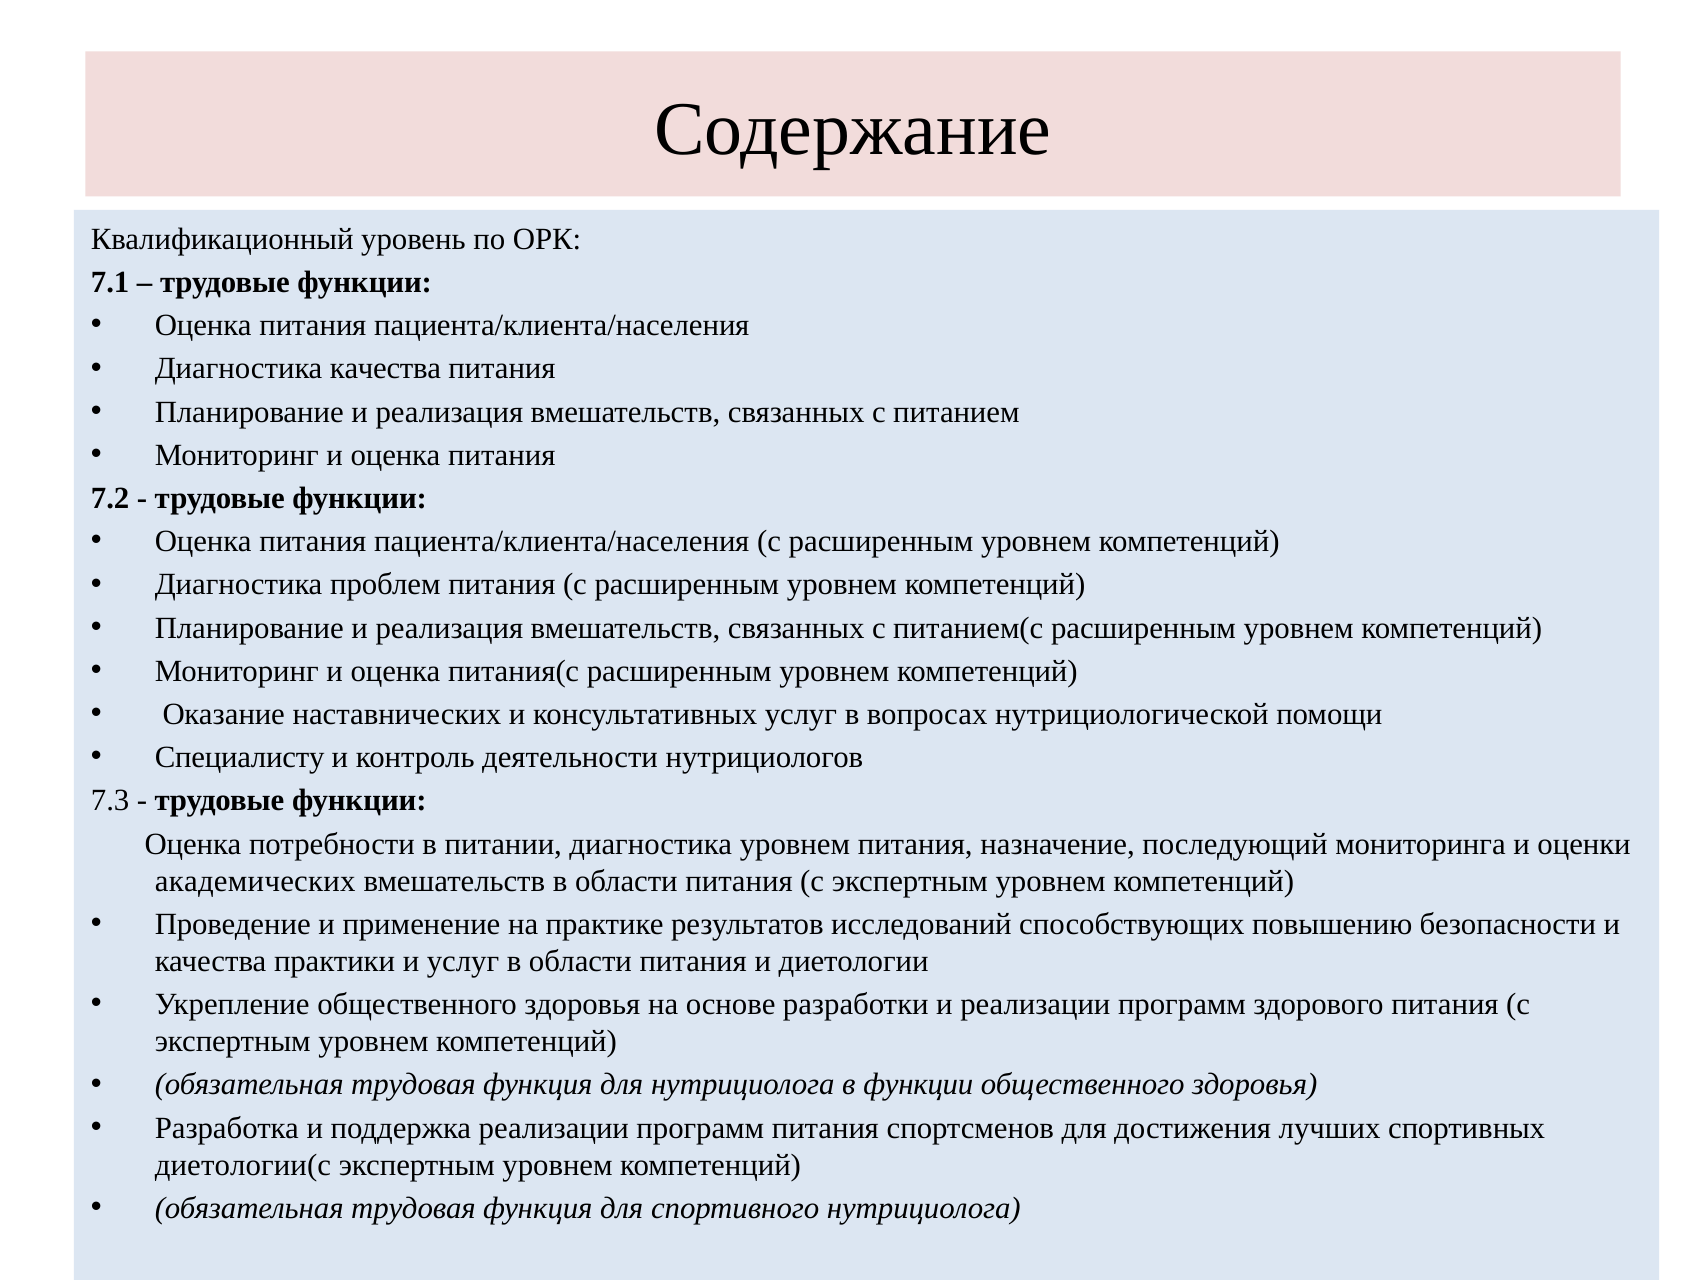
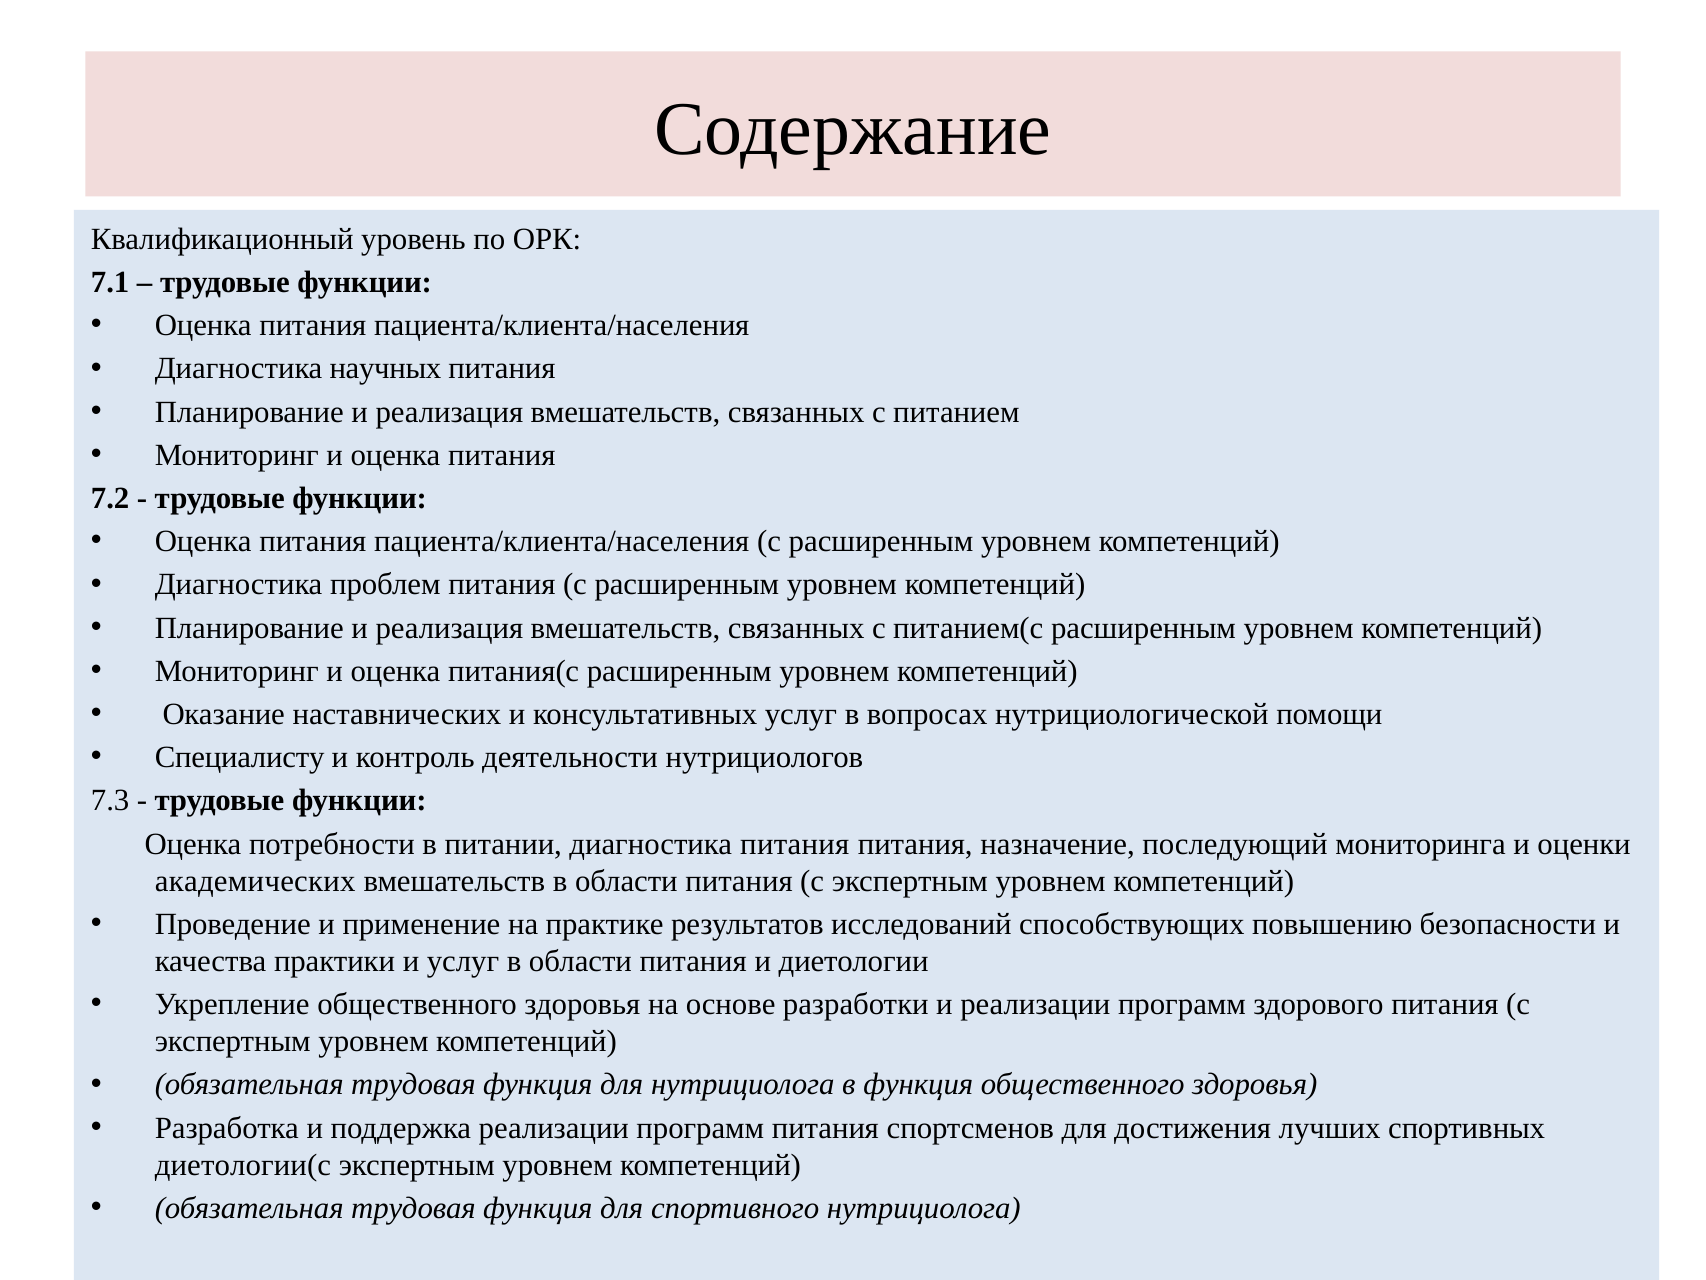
Диагностика качества: качества -> научных
диагностика уровнем: уровнем -> питания
в функции: функции -> функция
